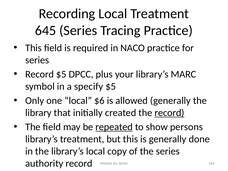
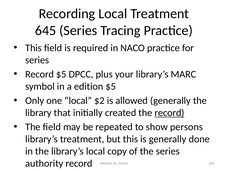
specify: specify -> edition
$6: $6 -> $2
repeated underline: present -> none
